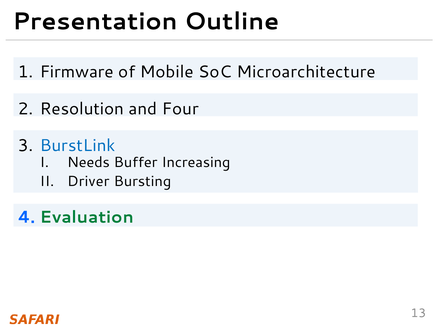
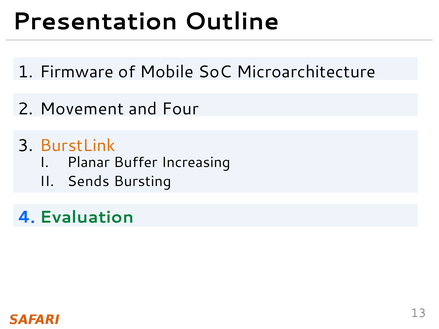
Resolution: Resolution -> Movement
BurstLink colour: blue -> orange
Needs: Needs -> Planar
Driver: Driver -> Sends
